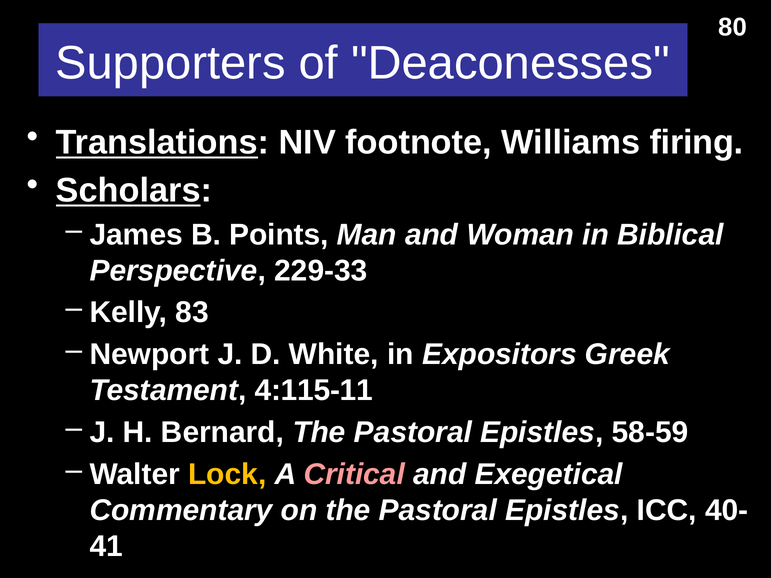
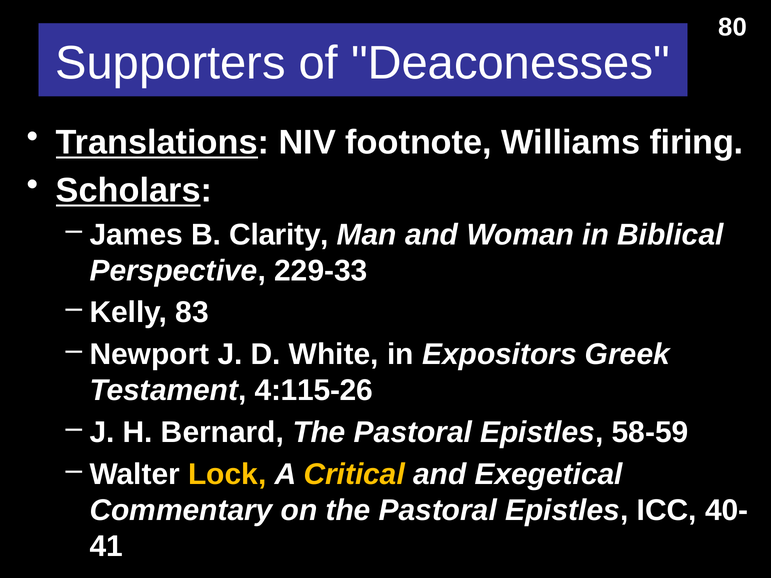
Points: Points -> Clarity
4:115-11: 4:115-11 -> 4:115-26
Critical colour: pink -> yellow
